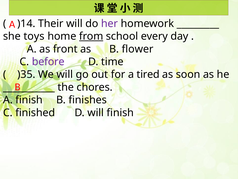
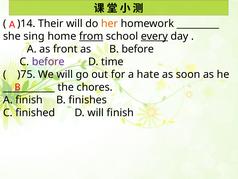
her colour: purple -> orange
toys: toys -> sing
every underline: none -> present
B flower: flower -> before
)35: )35 -> )75
tired: tired -> hate
